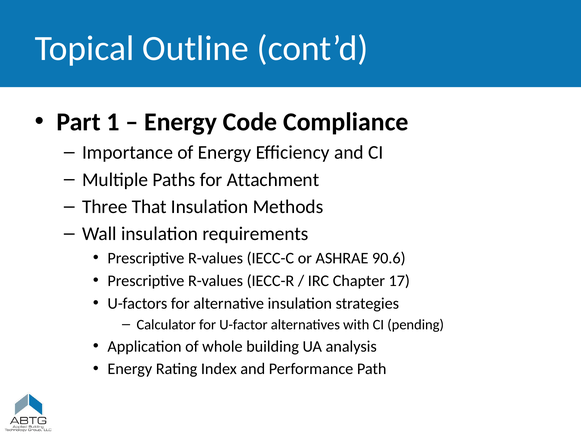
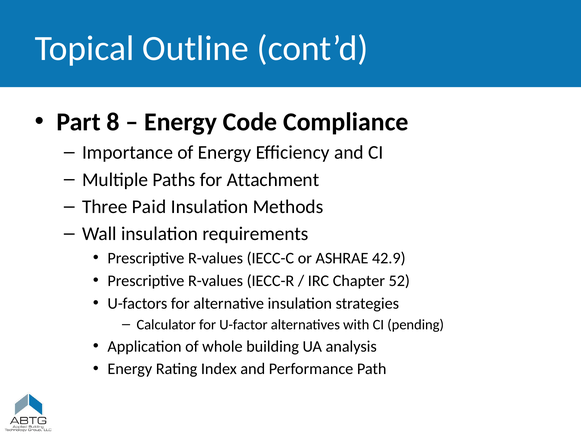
1: 1 -> 8
That: That -> Paid
90.6: 90.6 -> 42.9
17: 17 -> 52
